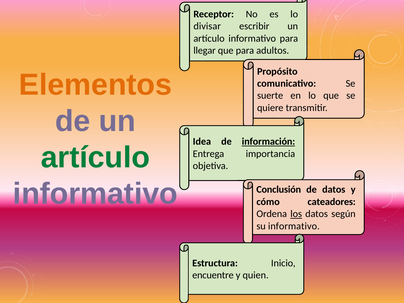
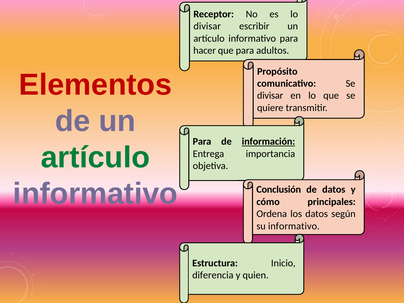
llegar: llegar -> hacer
Elementos colour: orange -> red
suerte at (270, 96): suerte -> divisar
Idea at (202, 142): Idea -> Para
cateadores: cateadores -> principales
los underline: present -> none
encuentre: encuentre -> diferencia
